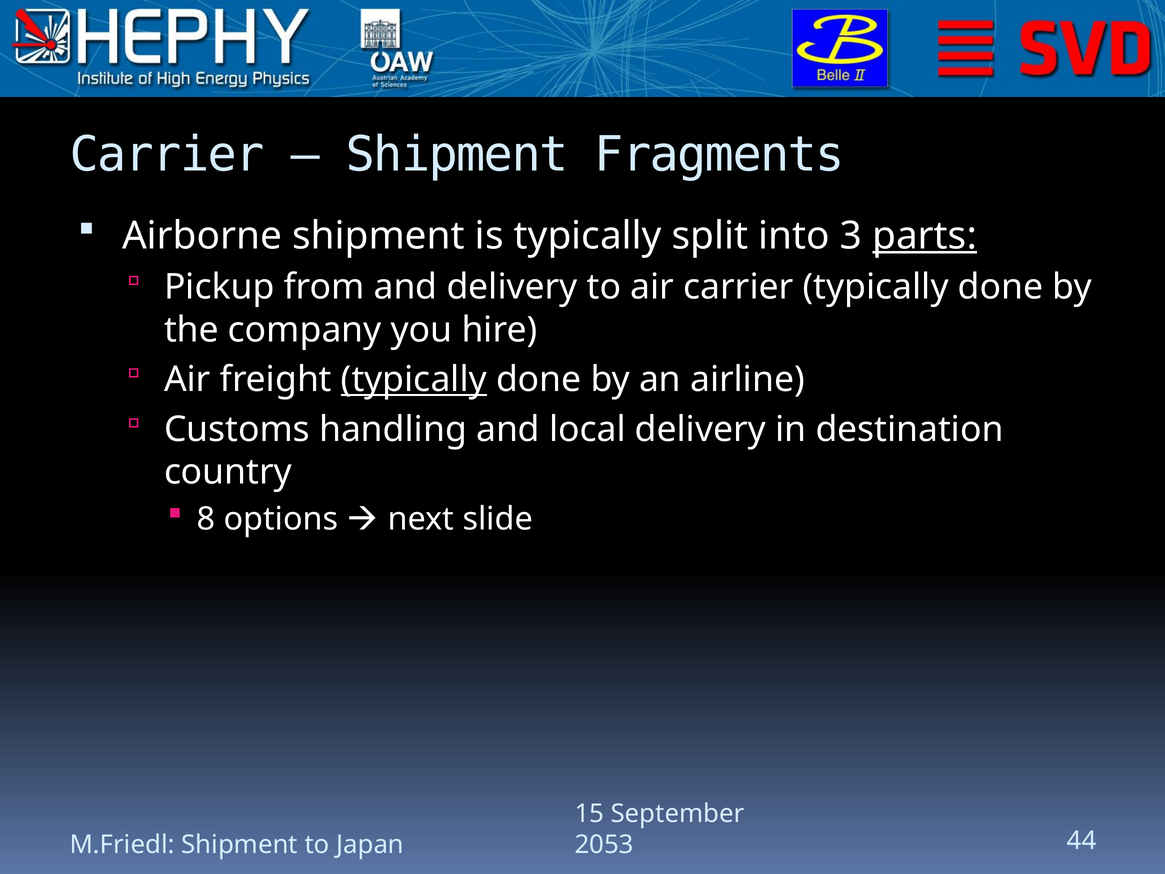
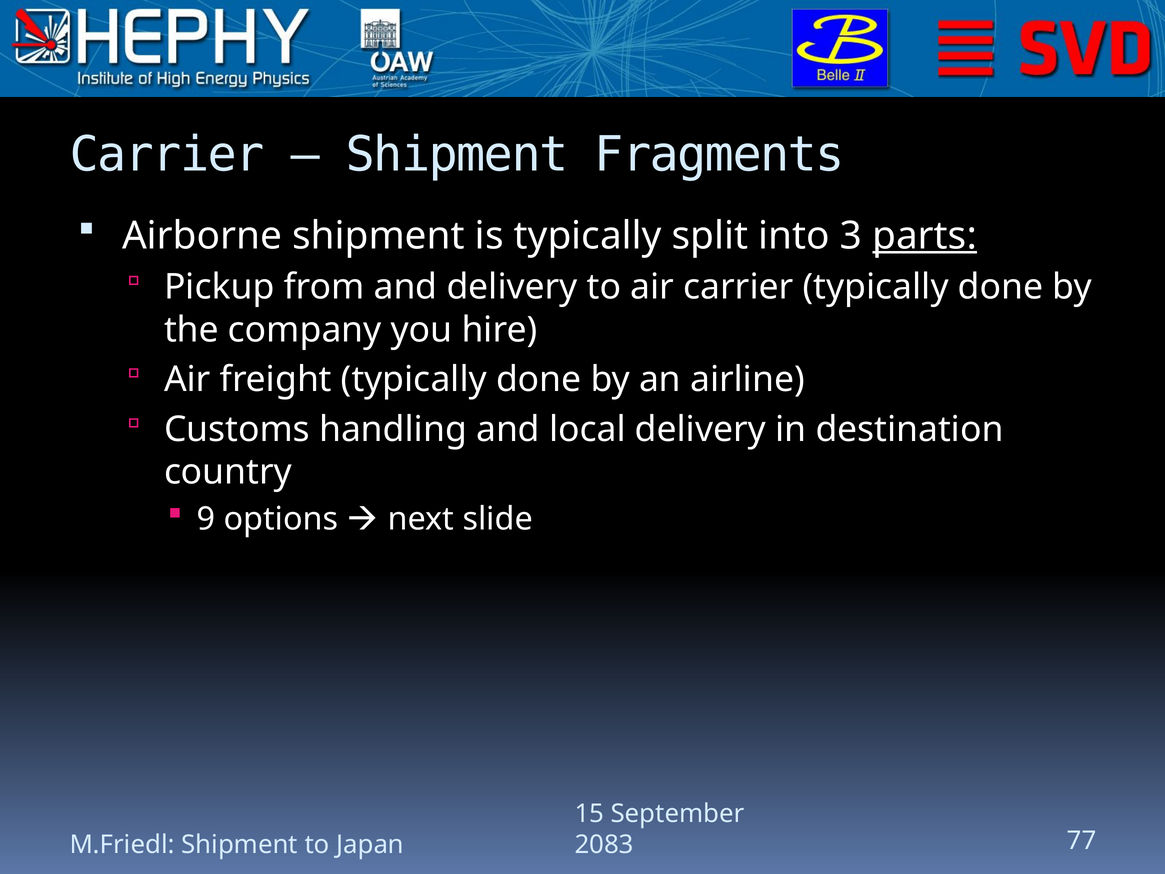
typically at (414, 380) underline: present -> none
8: 8 -> 9
2053: 2053 -> 2083
44: 44 -> 77
